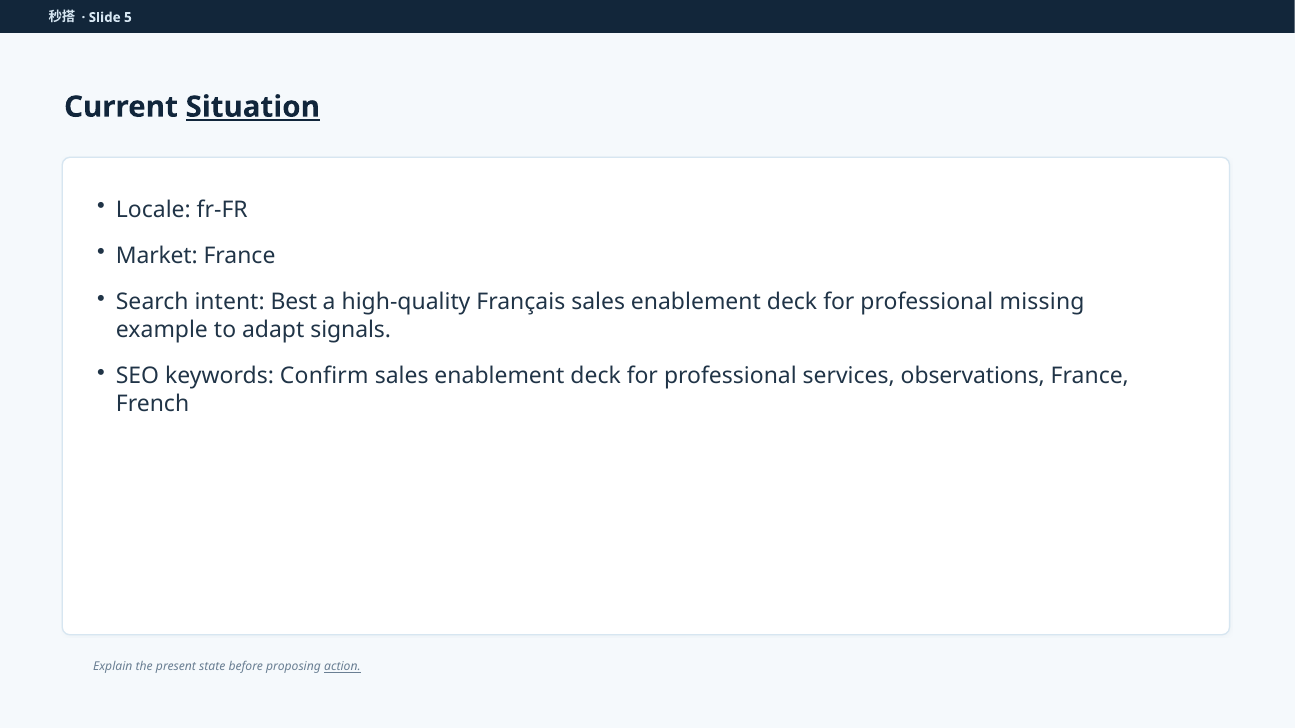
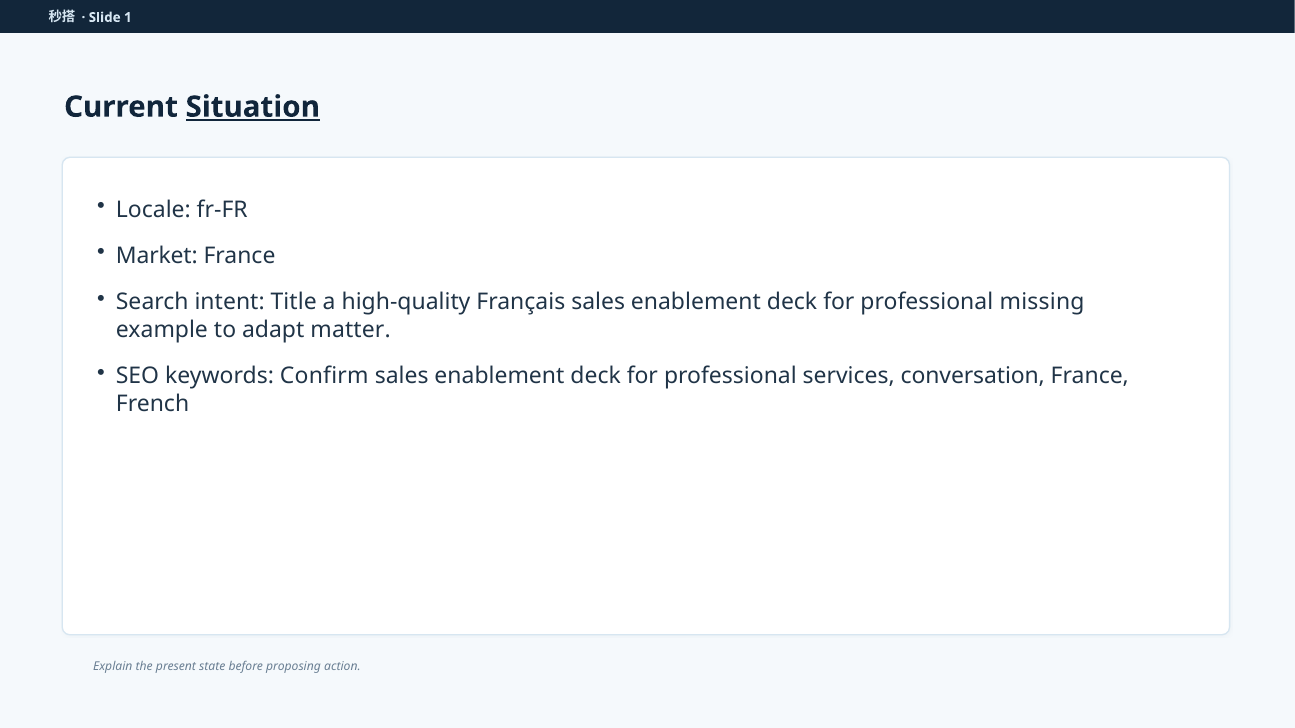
5: 5 -> 1
Best: Best -> Title
signals: signals -> matter
observations: observations -> conversation
action underline: present -> none
